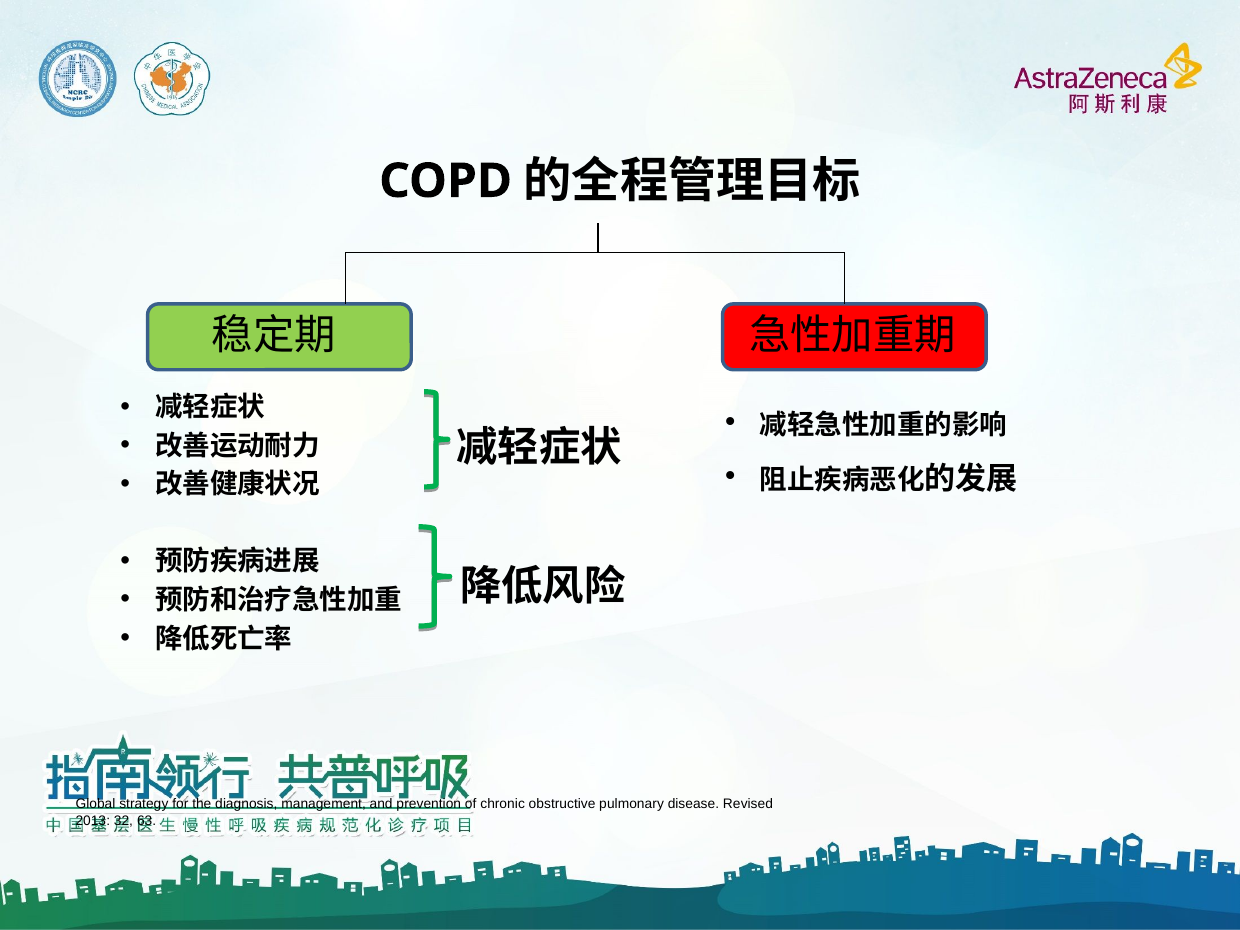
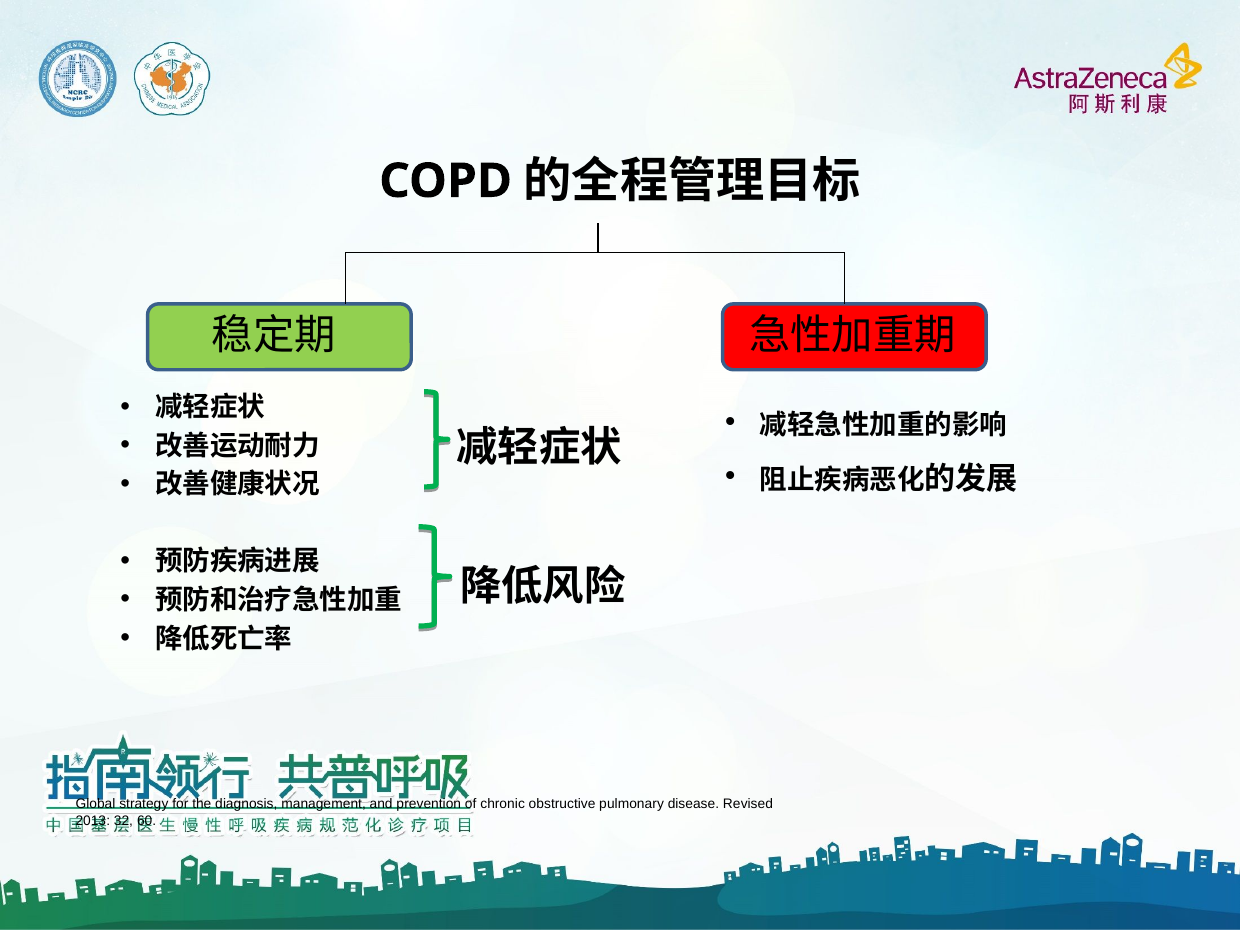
63: 63 -> 60
